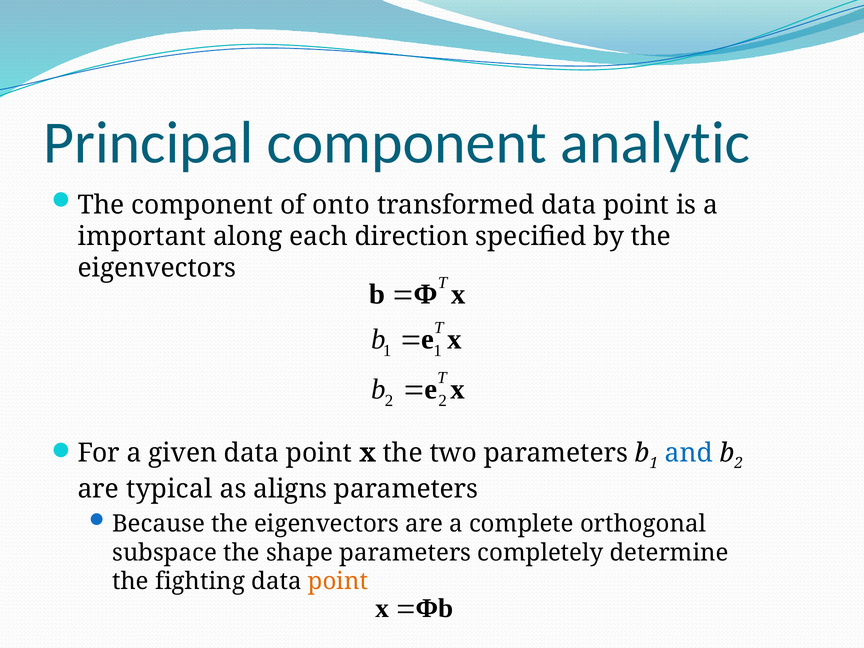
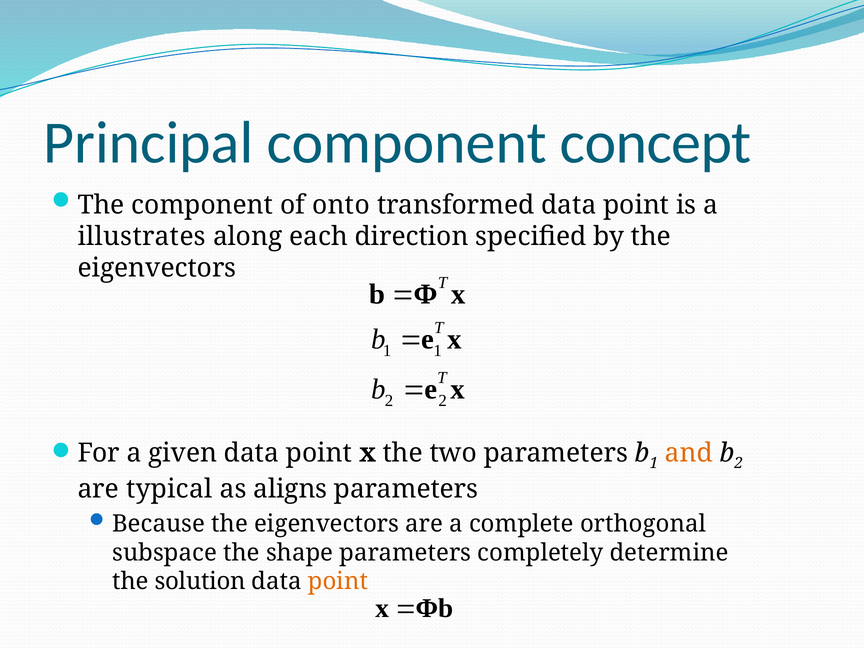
analytic: analytic -> concept
important: important -> illustrates
and colour: blue -> orange
fighting: fighting -> solution
